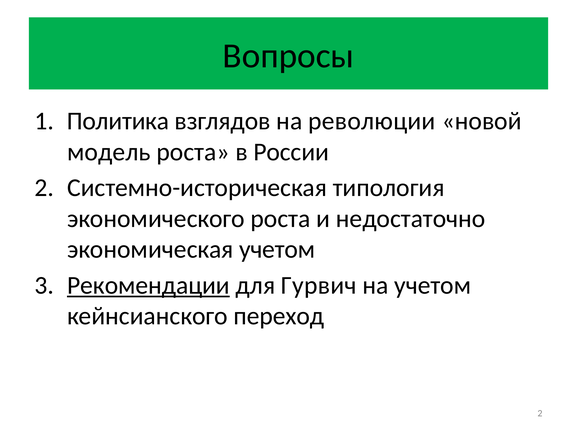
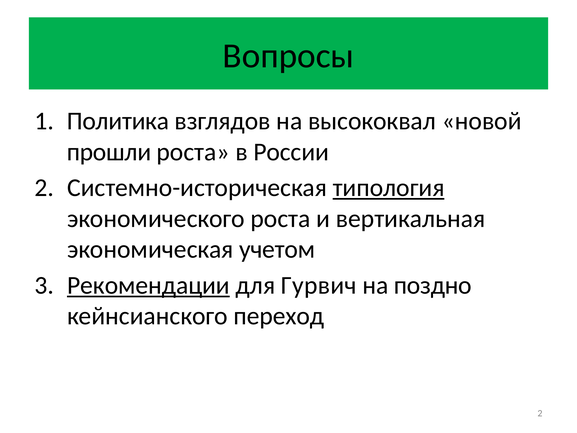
революции: революции -> высококвал
модель: модель -> прошли
типология underline: none -> present
недостаточно: недостаточно -> вертикальная
на учетом: учетом -> поздно
